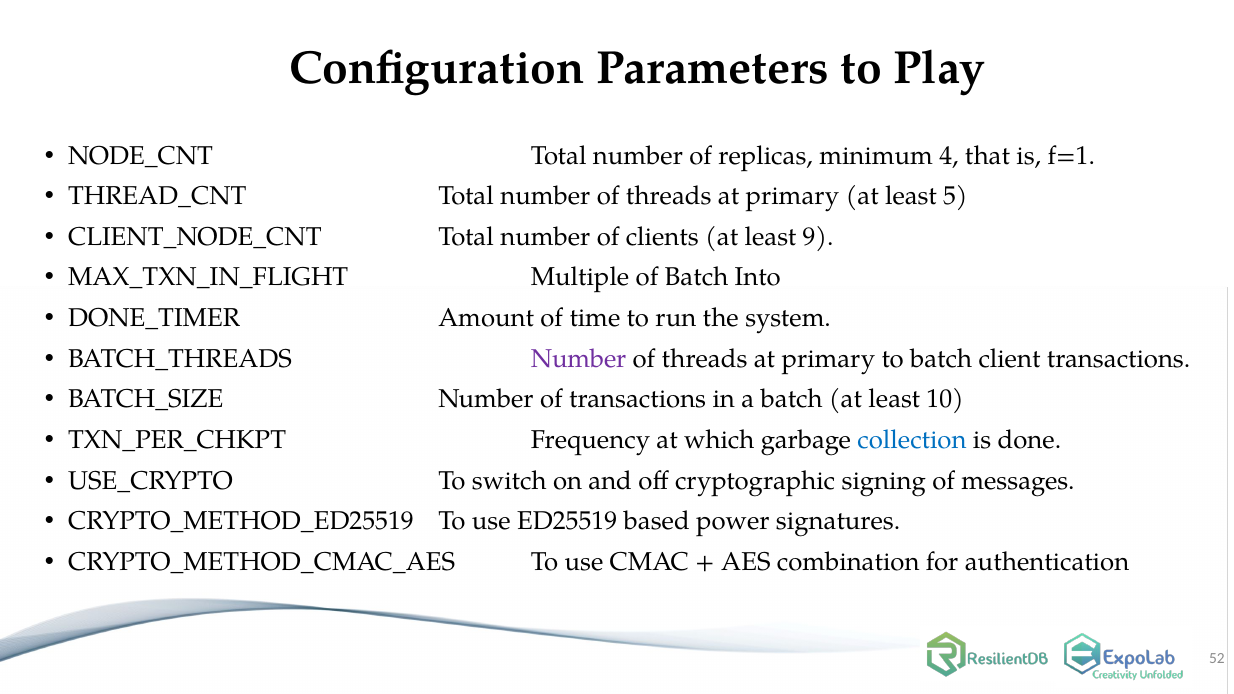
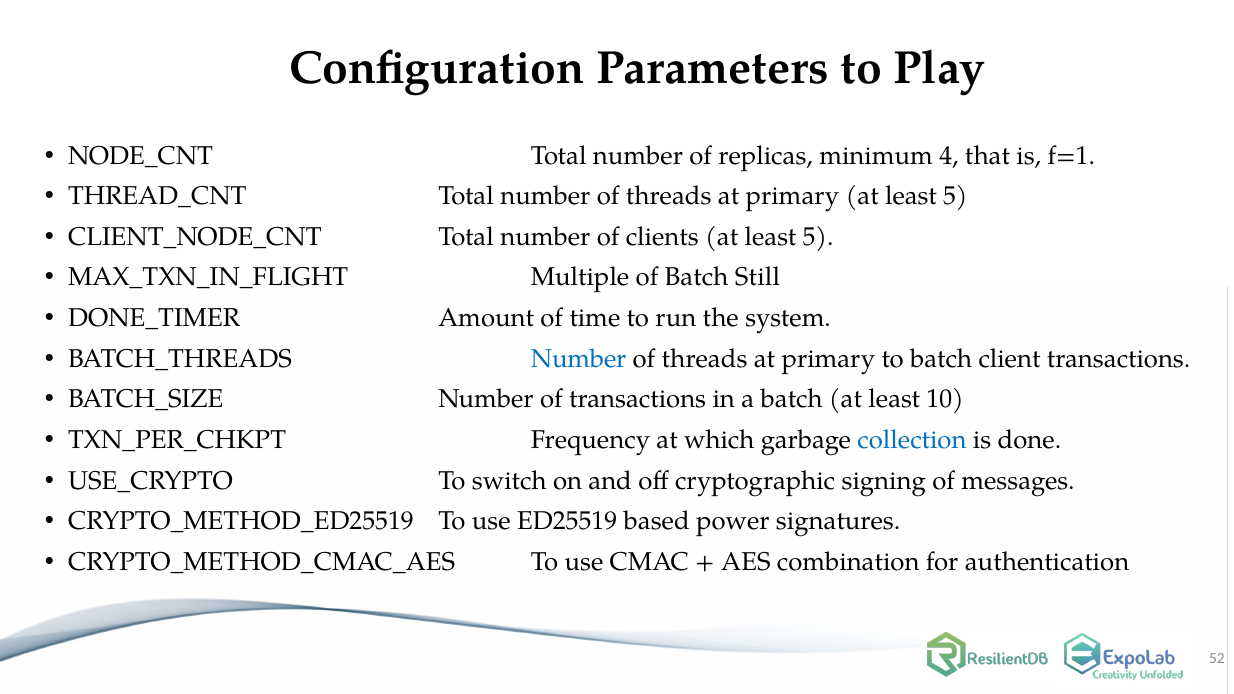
clients at least 9: 9 -> 5
Into: Into -> Still
Number at (579, 359) colour: purple -> blue
